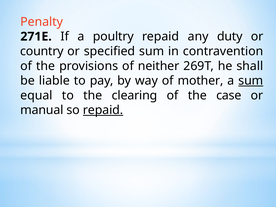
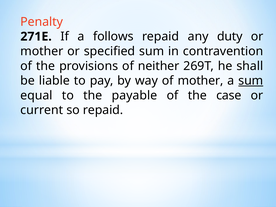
poultry: poultry -> follows
country at (42, 51): country -> mother
clearing: clearing -> payable
manual: manual -> current
repaid at (103, 110) underline: present -> none
